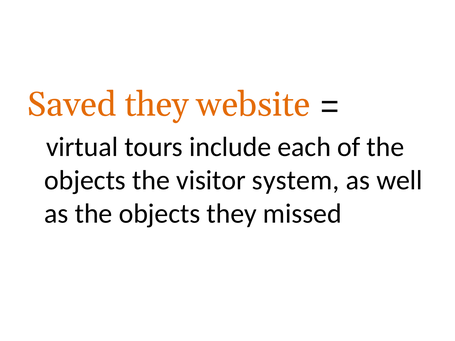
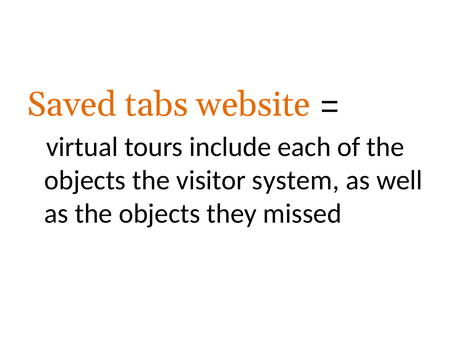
Saved they: they -> tabs
